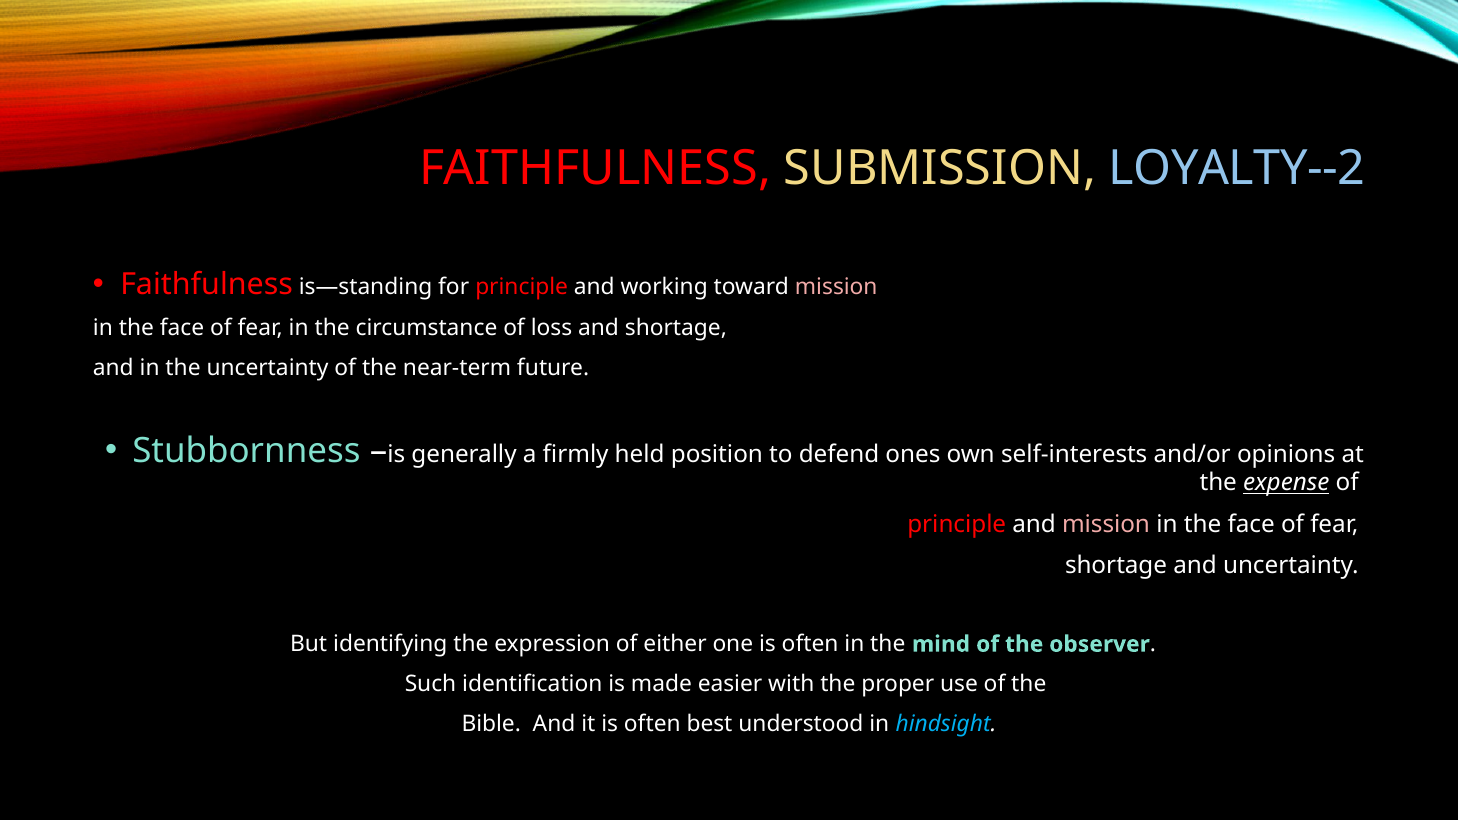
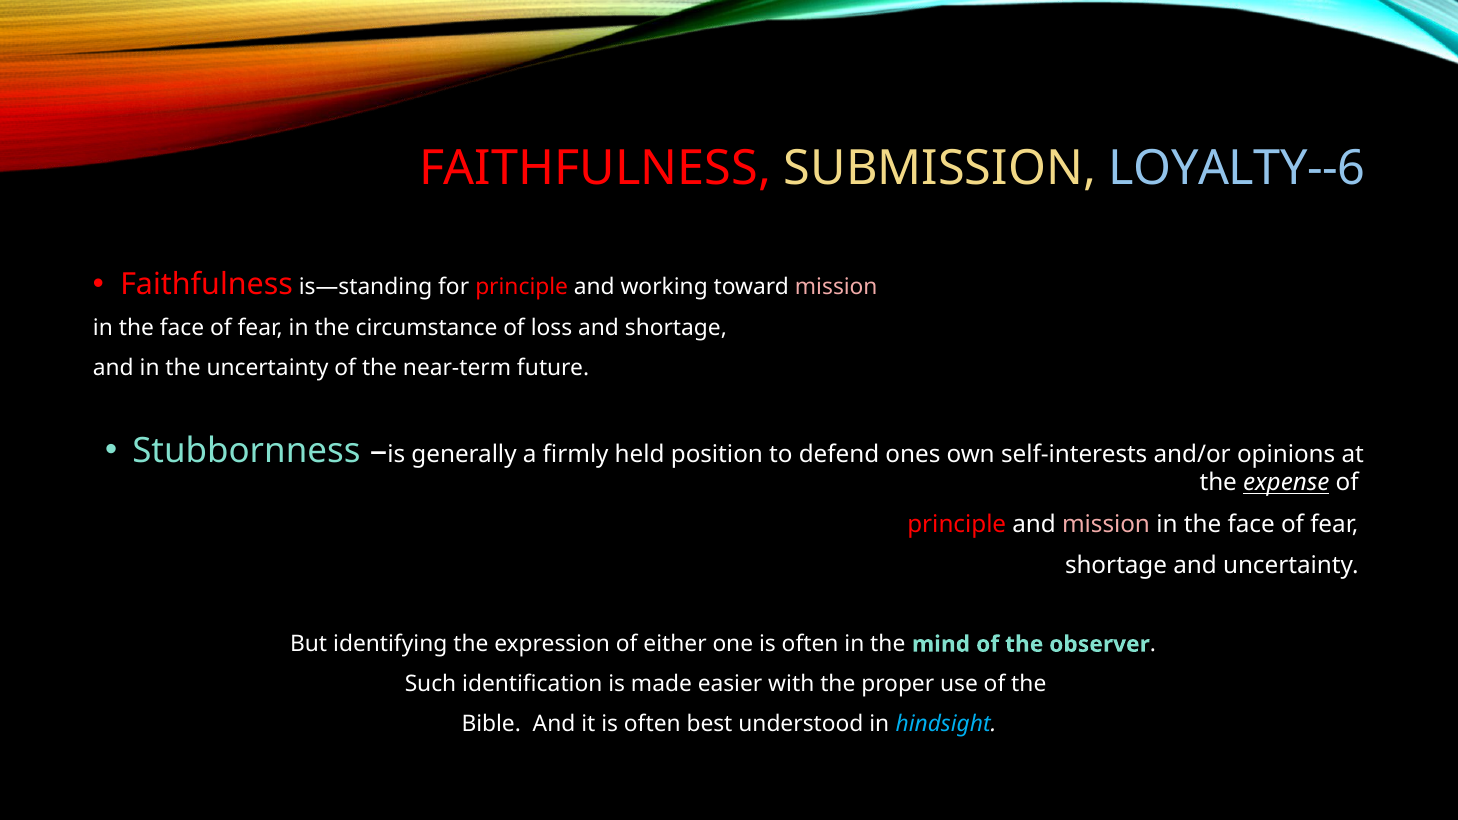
LOYALTY--2: LOYALTY--2 -> LOYALTY--6
